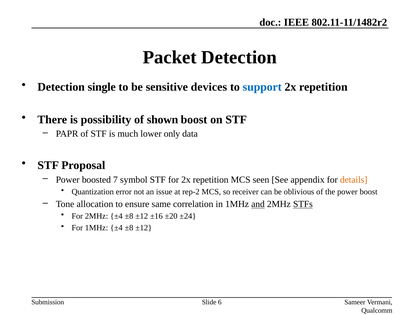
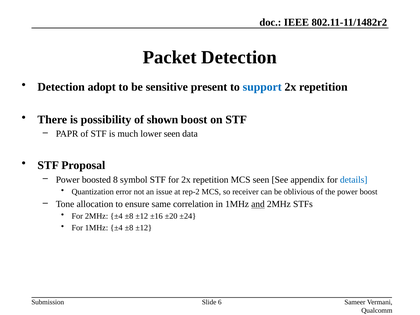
single: single -> adopt
devices: devices -> present
lower only: only -> seen
7: 7 -> 8
details colour: orange -> blue
STFs underline: present -> none
